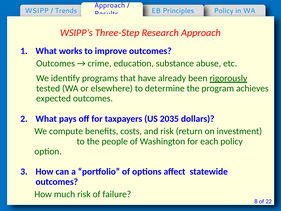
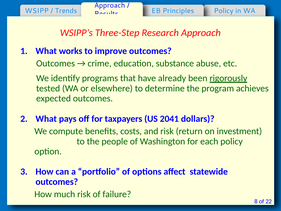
2035: 2035 -> 2041
